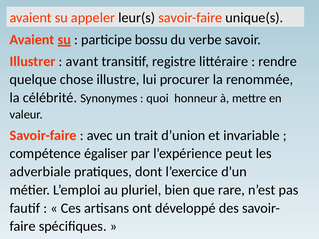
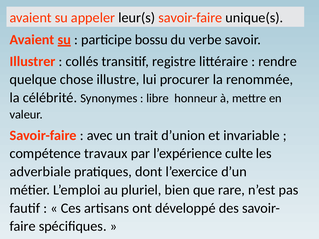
avant: avant -> collés
quoi: quoi -> libre
égaliser: égaliser -> travaux
peut: peut -> culte
